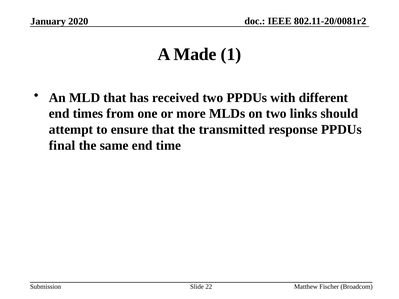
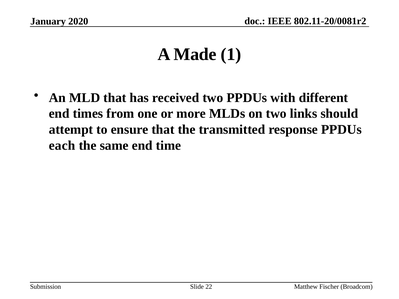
final: final -> each
